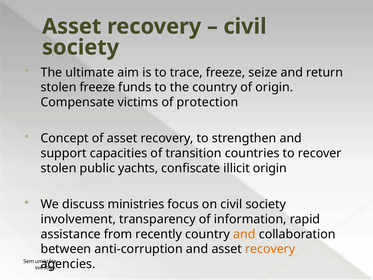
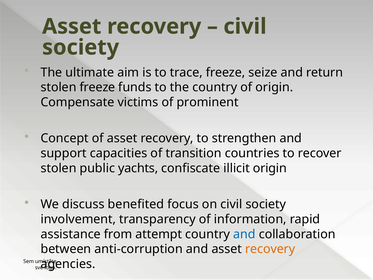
protection: protection -> prominent
ministries: ministries -> benefited
recently: recently -> attempt
and at (244, 234) colour: orange -> blue
